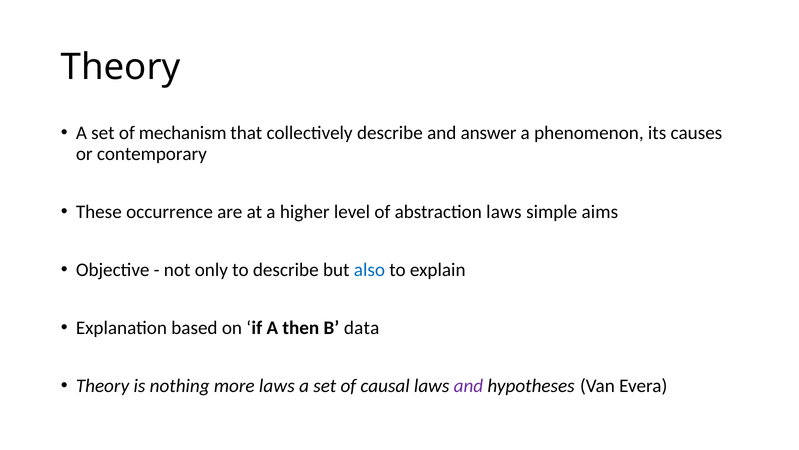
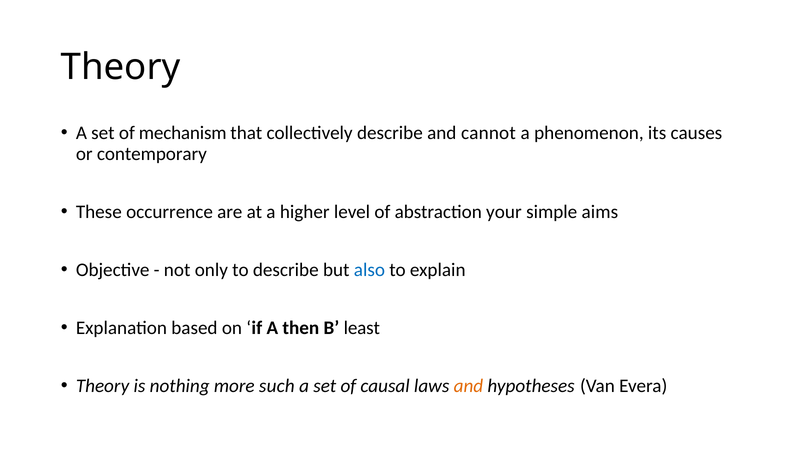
answer: answer -> cannot
abstraction laws: laws -> your
data: data -> least
more laws: laws -> such
and at (468, 385) colour: purple -> orange
